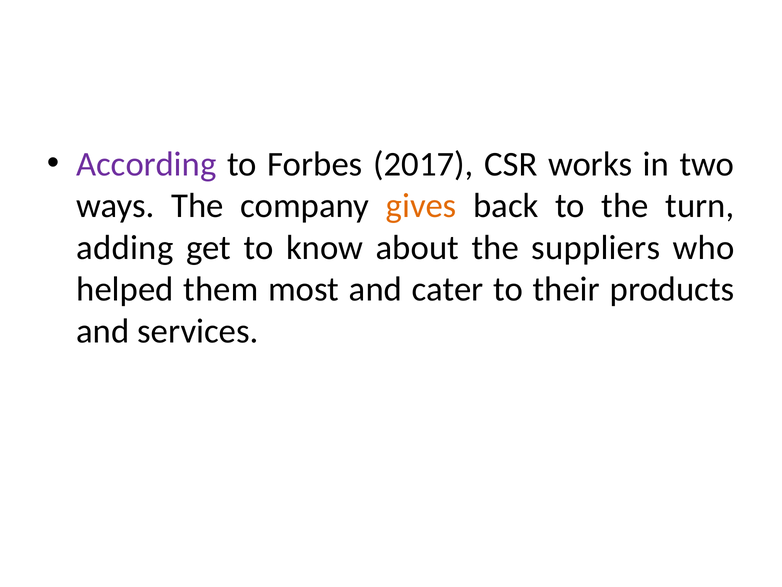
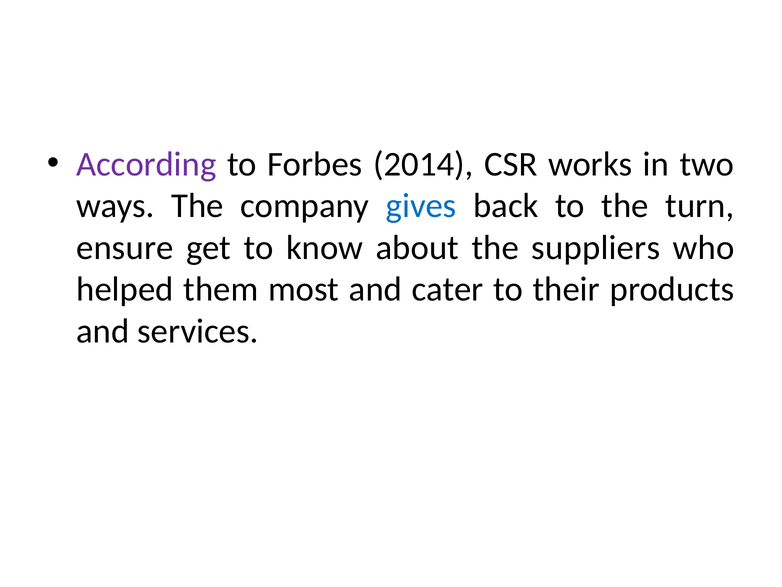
2017: 2017 -> 2014
gives colour: orange -> blue
adding: adding -> ensure
